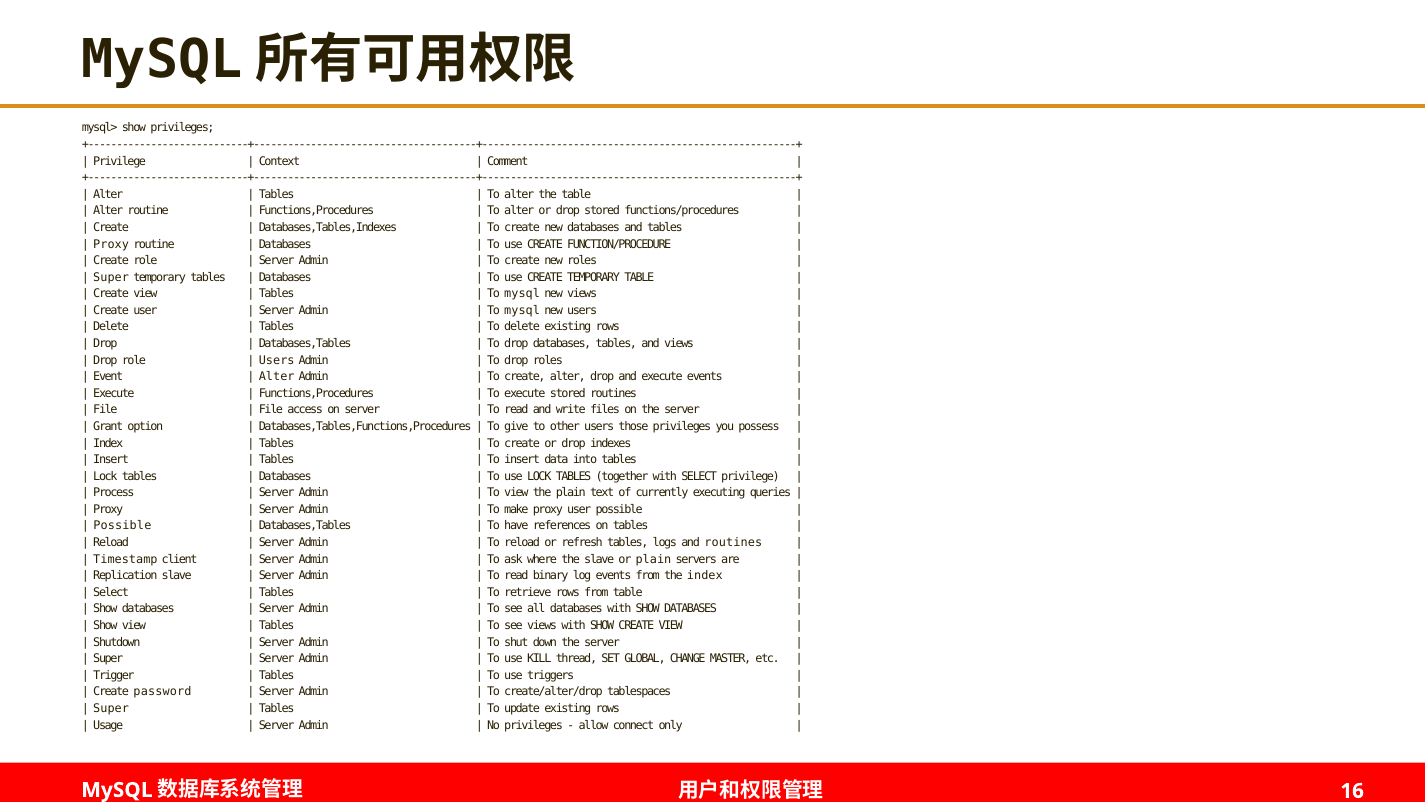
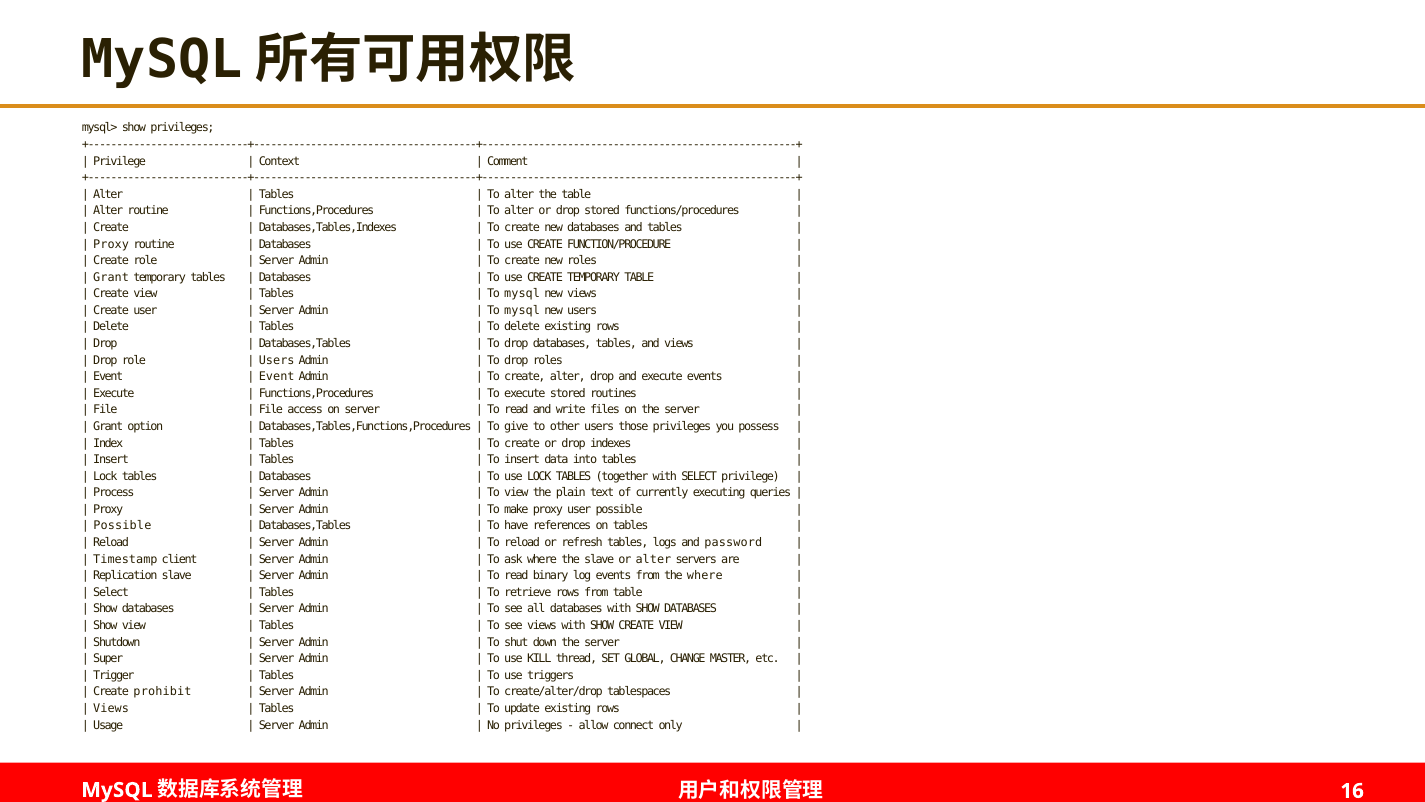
Super at (111, 277): Super -> Grant
Alter at (277, 377): Alter -> Event
and routines: routines -> password
or plain: plain -> alter
the index: index -> where
password: password -> prohibit
Super at (111, 708): Super -> Views
